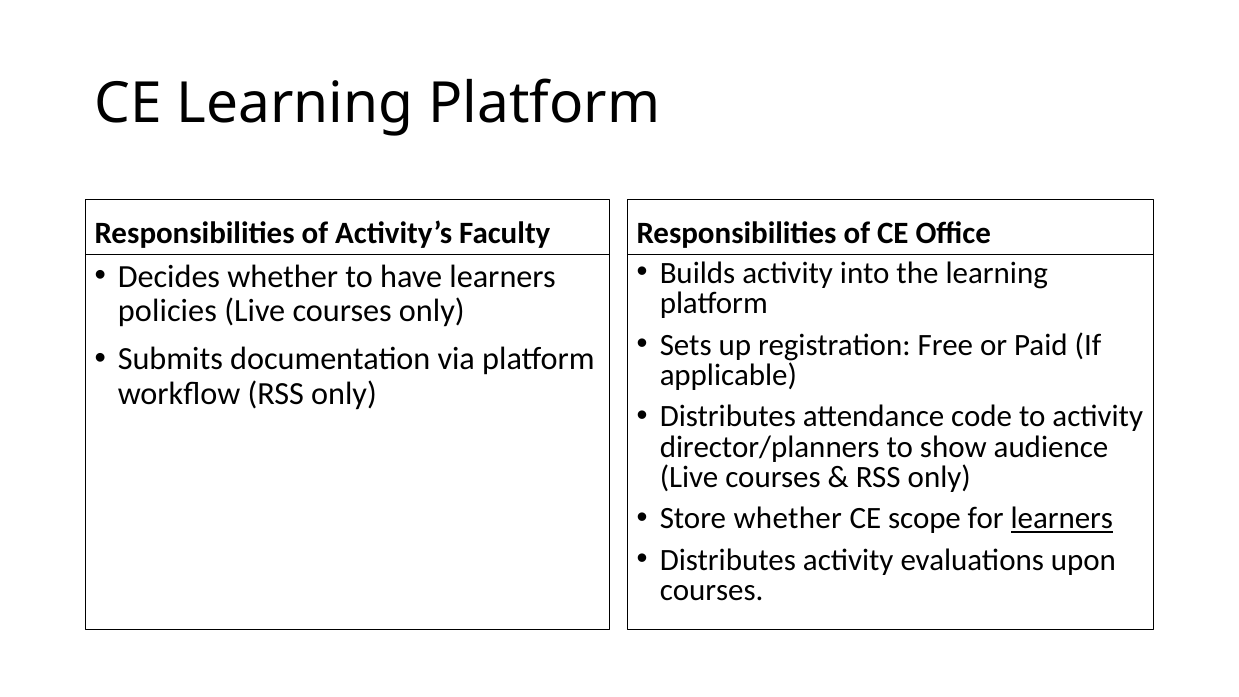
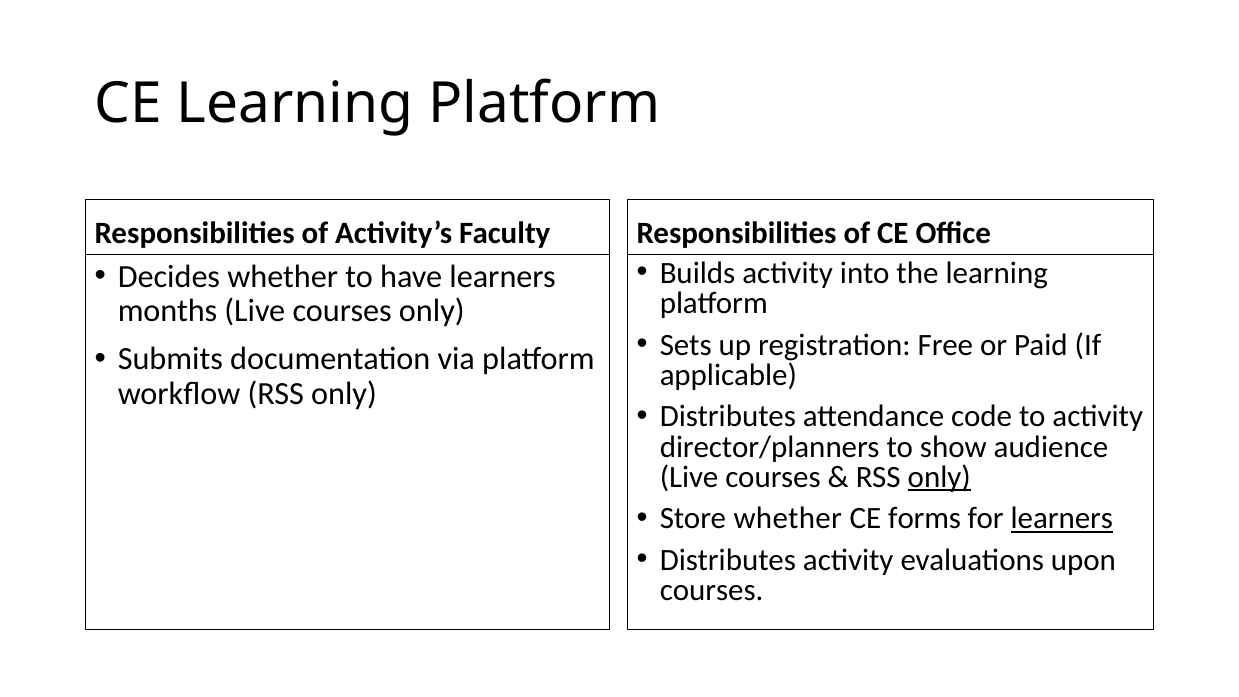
policies: policies -> months
only at (939, 477) underline: none -> present
scope: scope -> forms
